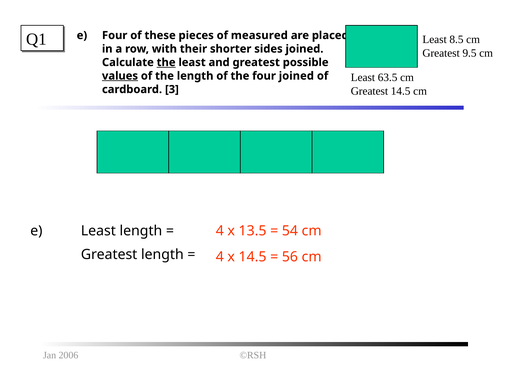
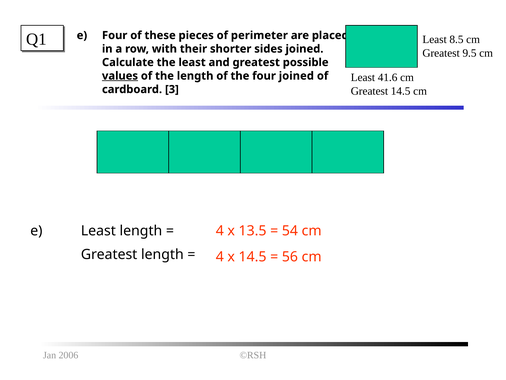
measured: measured -> perimeter
the at (166, 62) underline: present -> none
63.5: 63.5 -> 41.6
